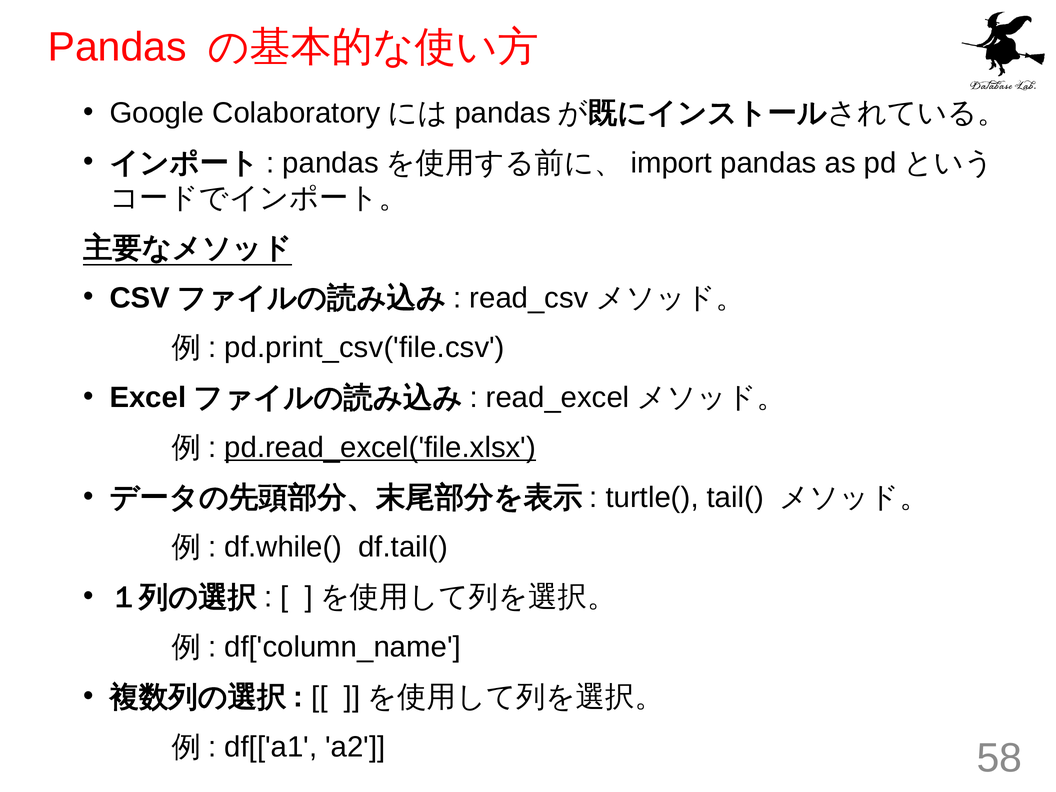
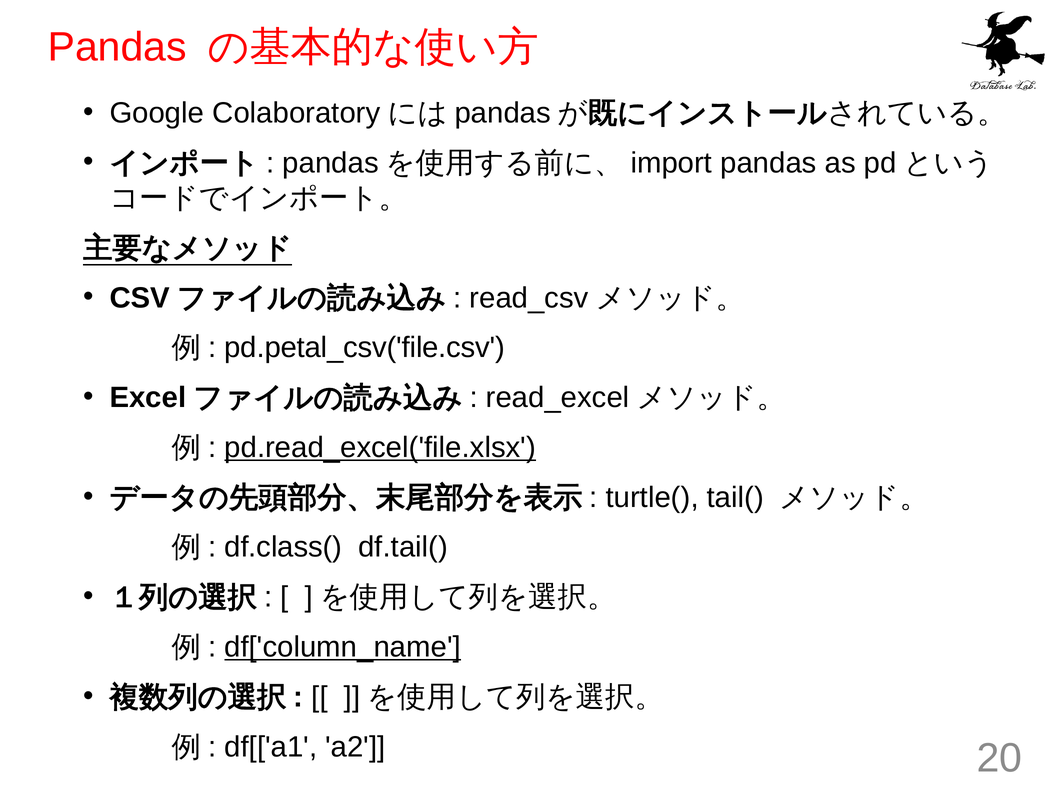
pd.print_csv('file.csv: pd.print_csv('file.csv -> pd.petal_csv('file.csv
df.while(: df.while( -> df.class(
df['column_name underline: none -> present
58: 58 -> 20
